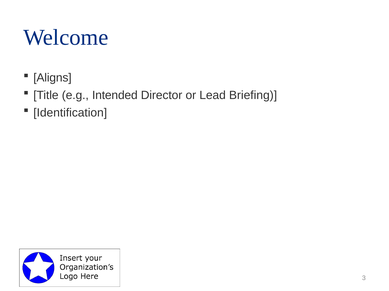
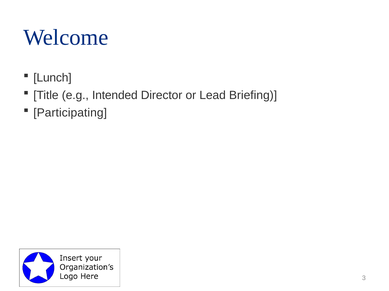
Aligns: Aligns -> Lunch
Identification: Identification -> Participating
